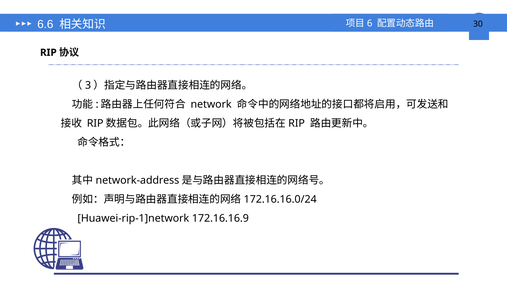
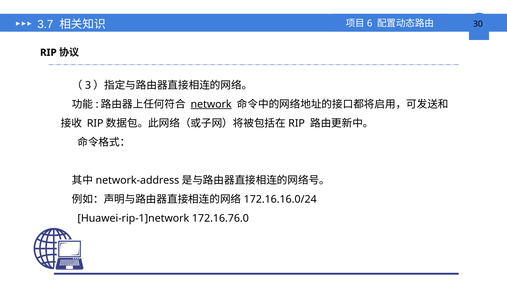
6.6: 6.6 -> 3.7
network underline: none -> present
172.16.16.9: 172.16.16.9 -> 172.16.76.0
